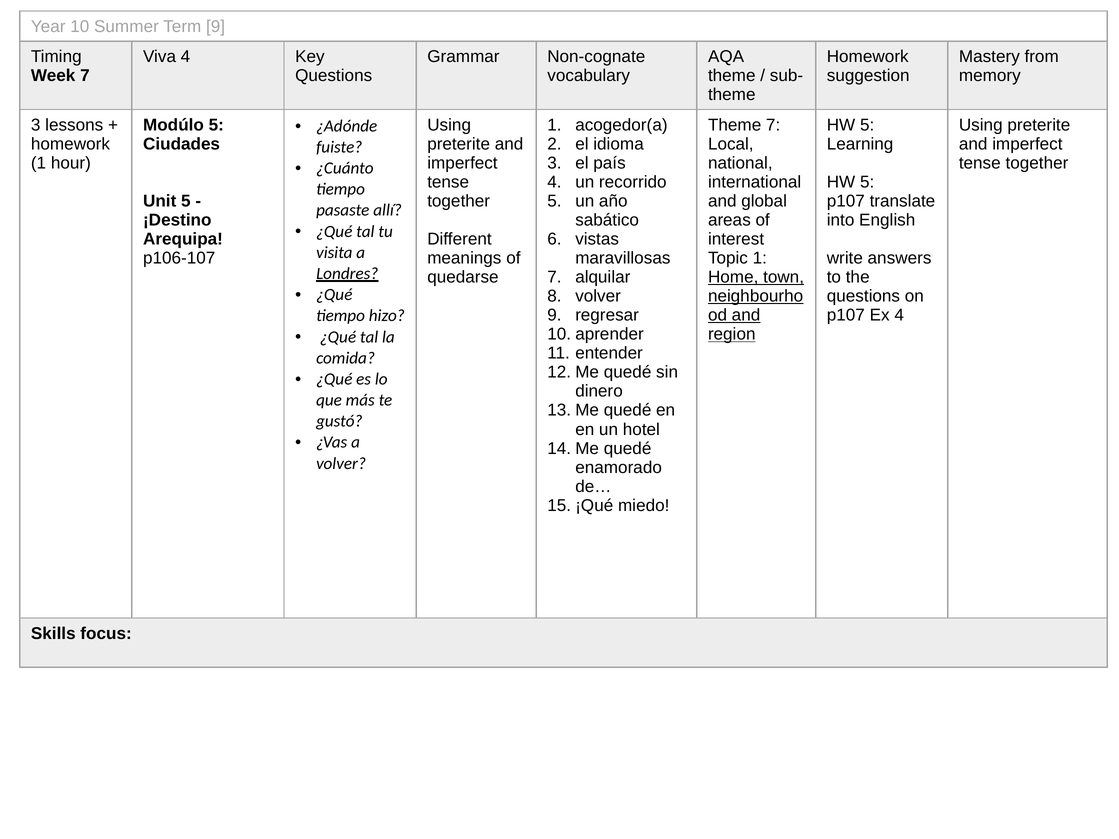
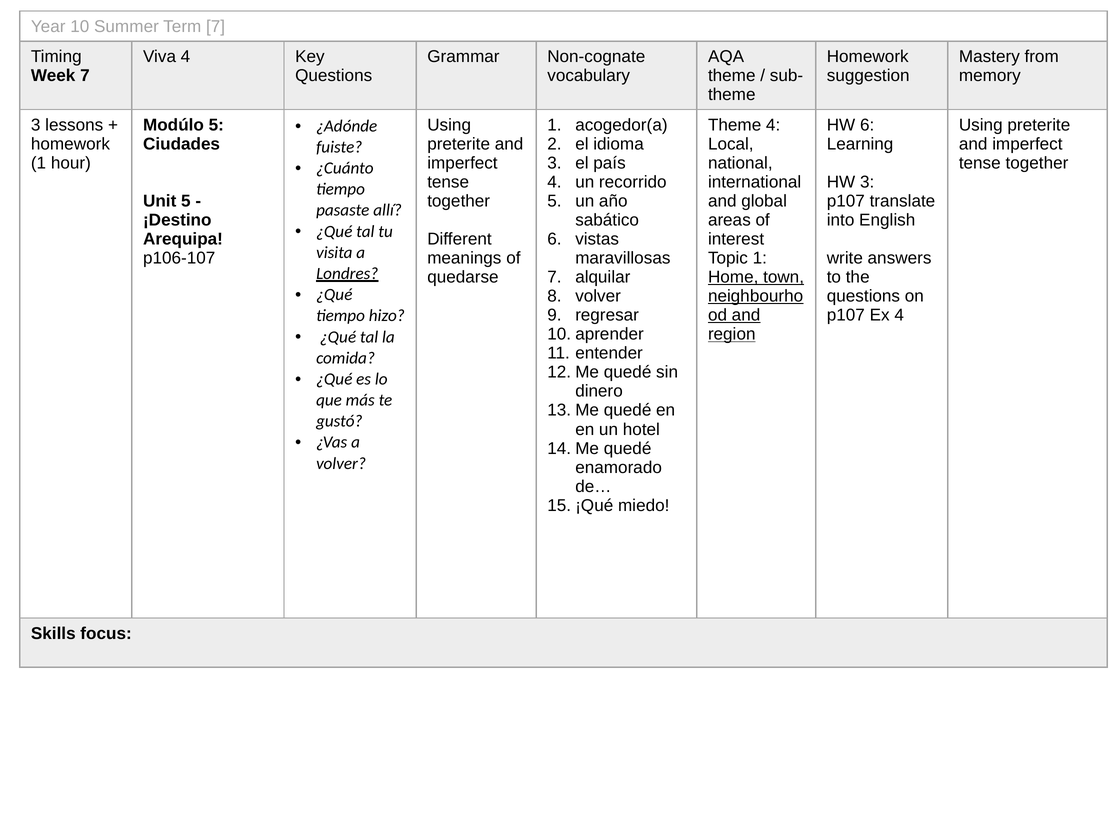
Term 9: 9 -> 7
Theme 7: 7 -> 4
5 at (867, 125): 5 -> 6
5 at (867, 182): 5 -> 3
